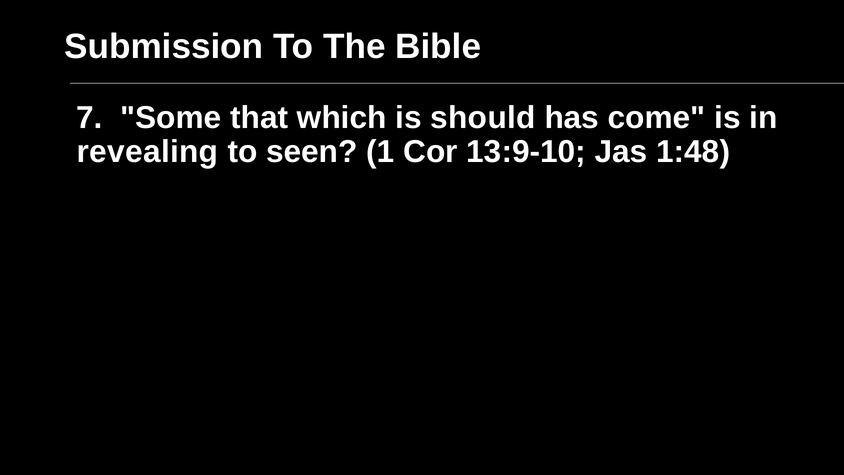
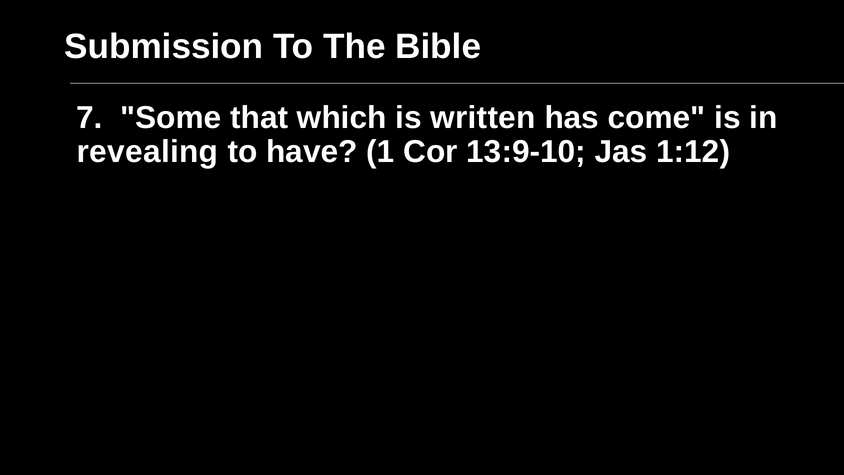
should: should -> written
seen: seen -> have
1:48: 1:48 -> 1:12
